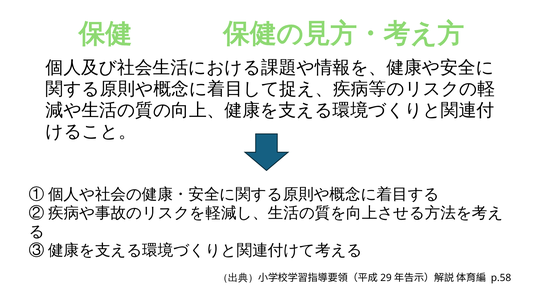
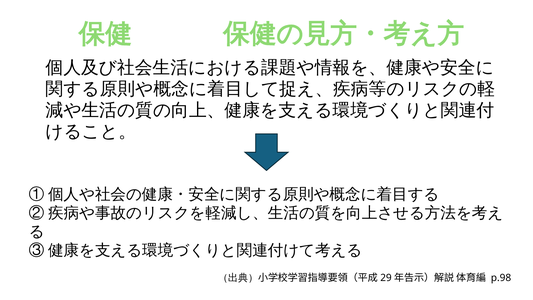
p.58: p.58 -> p.98
